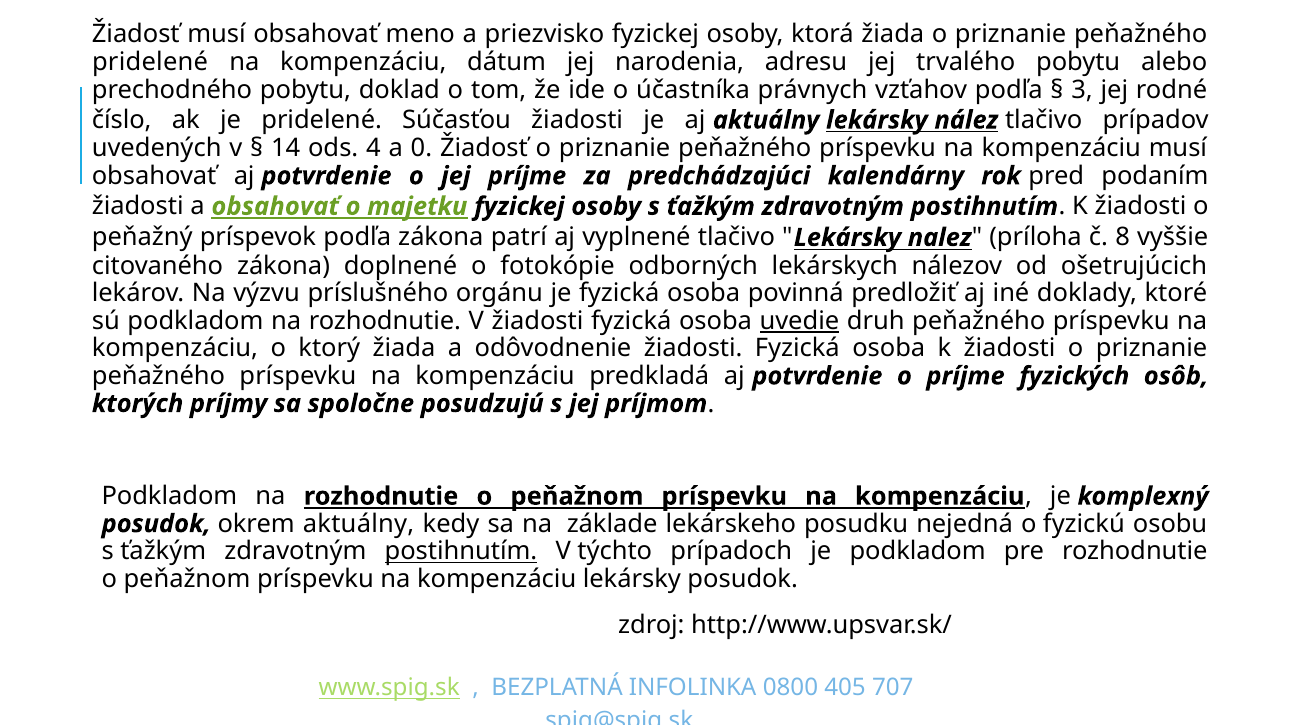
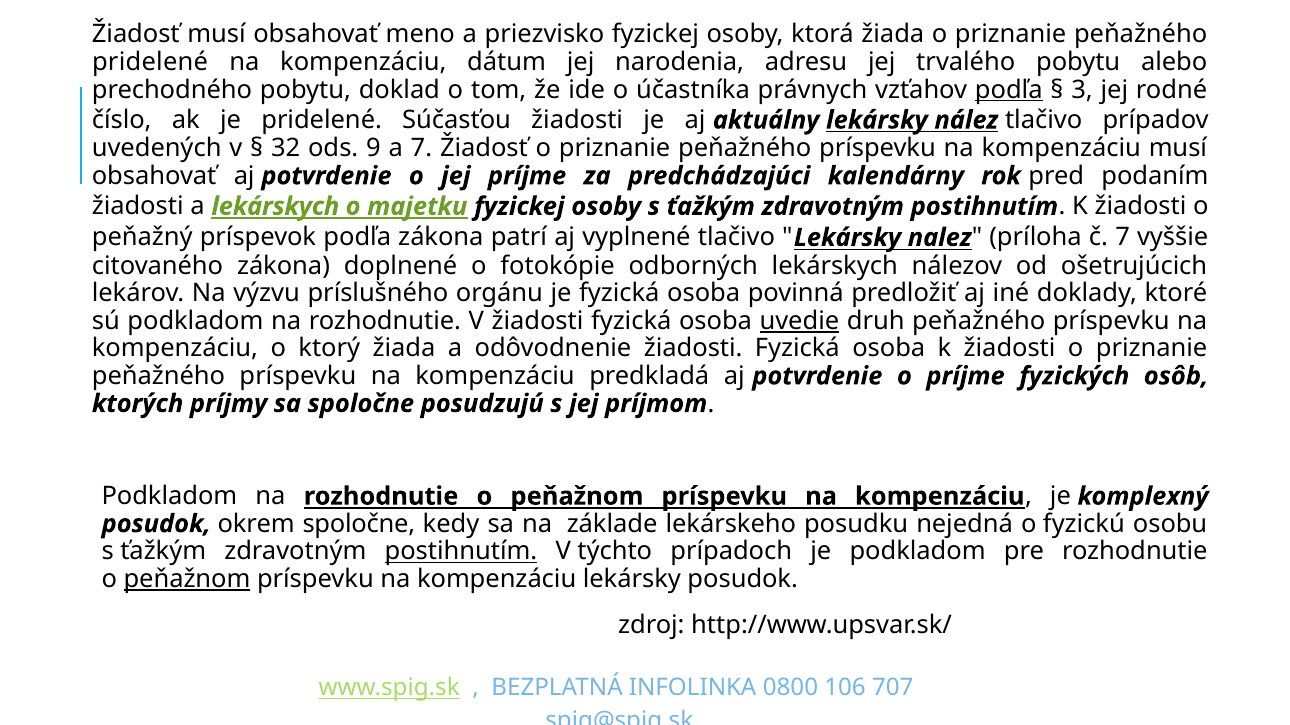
podľa at (1009, 90) underline: none -> present
14: 14 -> 32
4: 4 -> 9
a 0: 0 -> 7
a obsahovať: obsahovať -> lekárskych
č 8: 8 -> 7
okrem aktuálny: aktuálny -> spoločne
peňažnom at (187, 579) underline: none -> present
405: 405 -> 106
